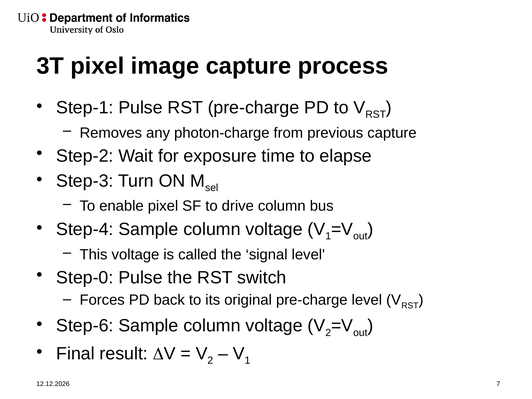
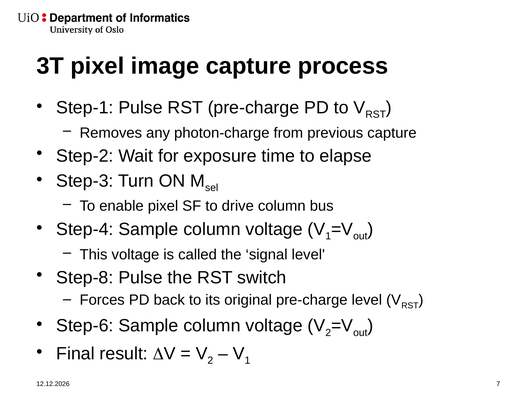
Step-0: Step-0 -> Step-8
